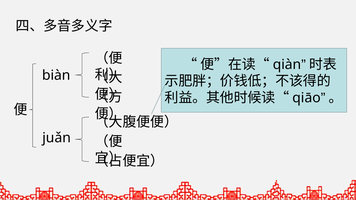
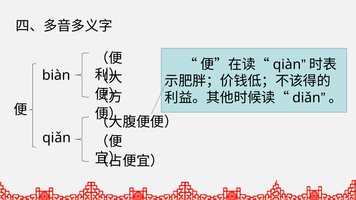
qiāo: qiāo -> diǎn
juǎn: juǎn -> qiǎn
